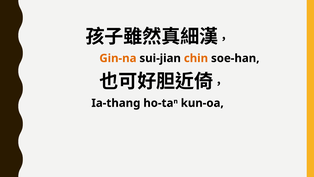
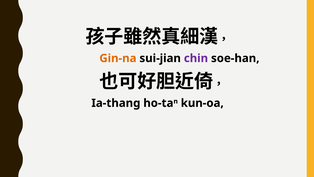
chin colour: orange -> purple
